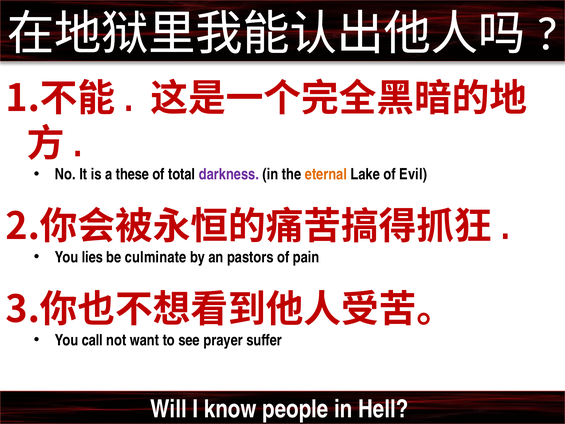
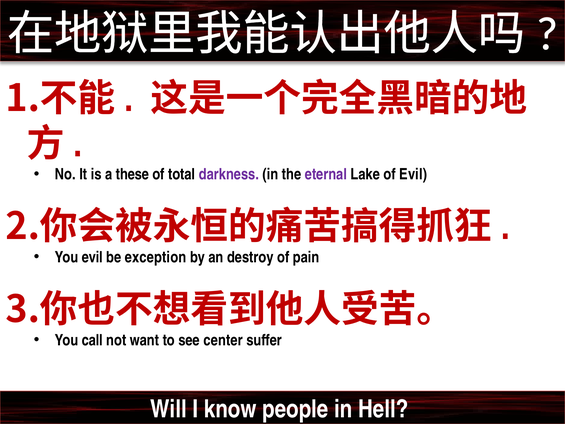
eternal colour: orange -> purple
You lies: lies -> evil
culminate: culminate -> exception
pastors: pastors -> destroy
prayer: prayer -> center
